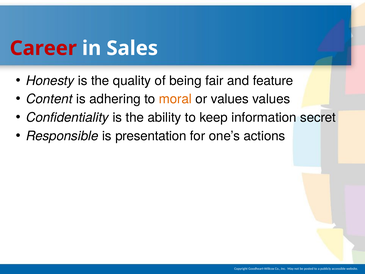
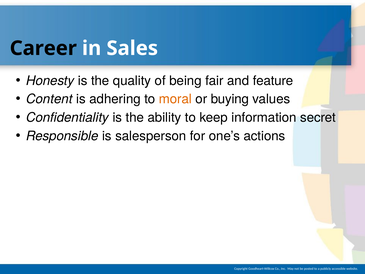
Career colour: red -> black
or values: values -> buying
presentation: presentation -> salesperson
